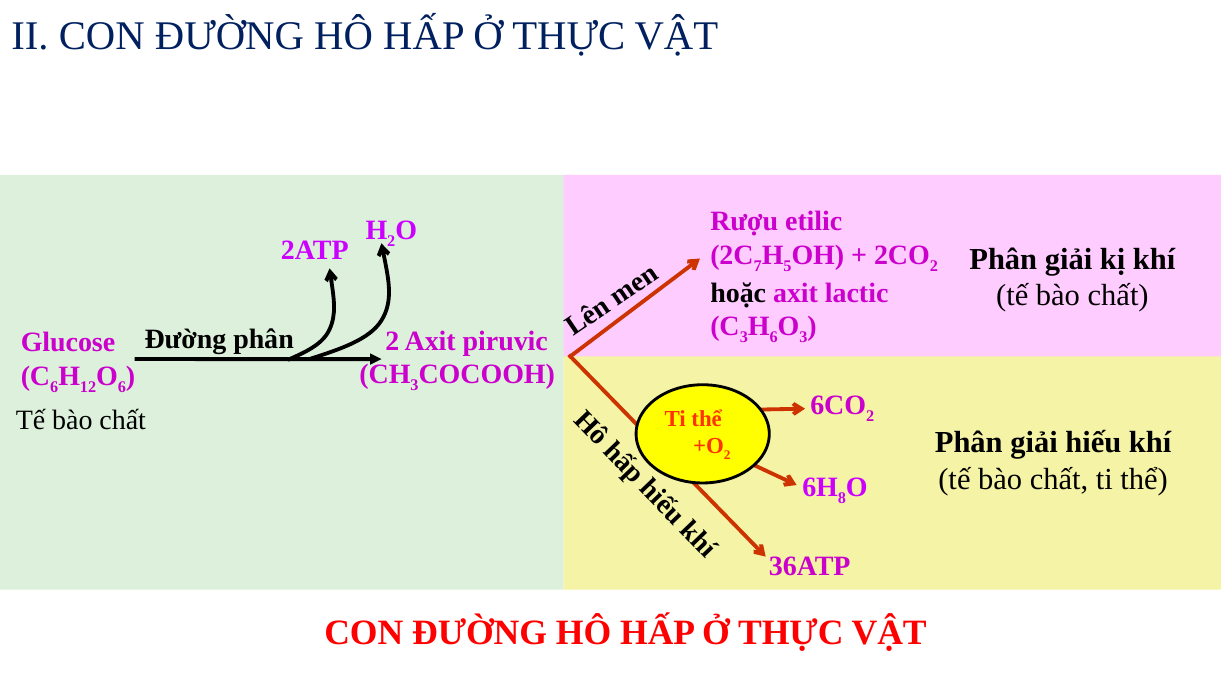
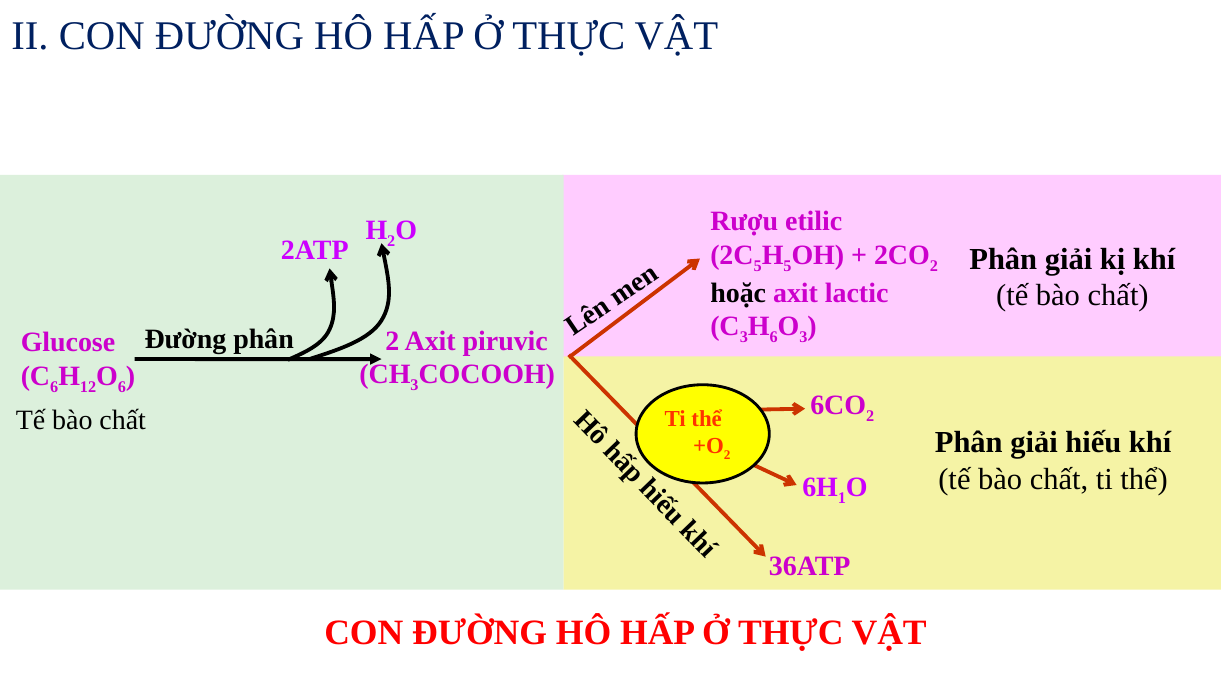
7 at (758, 266): 7 -> 5
8: 8 -> 1
